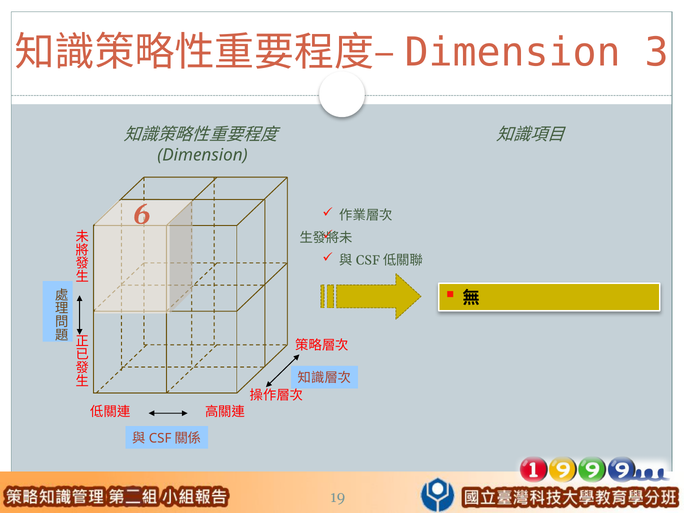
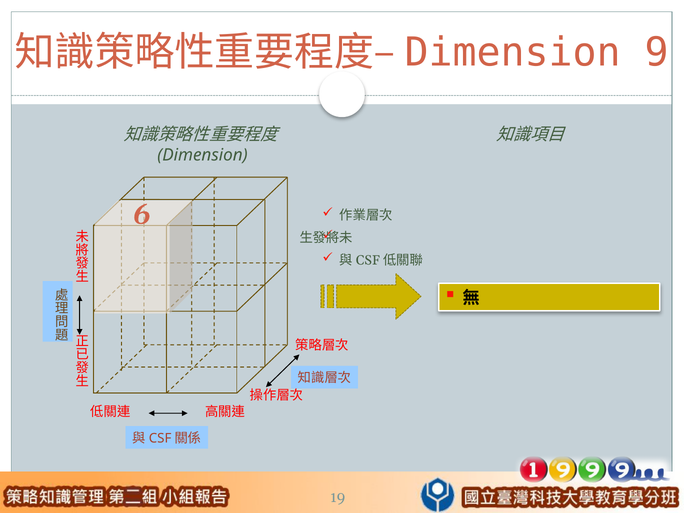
3: 3 -> 9
